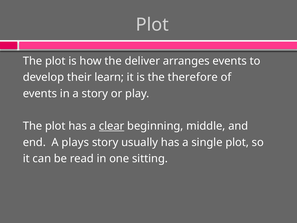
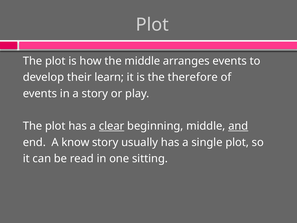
the deliver: deliver -> middle
and underline: none -> present
plays: plays -> know
